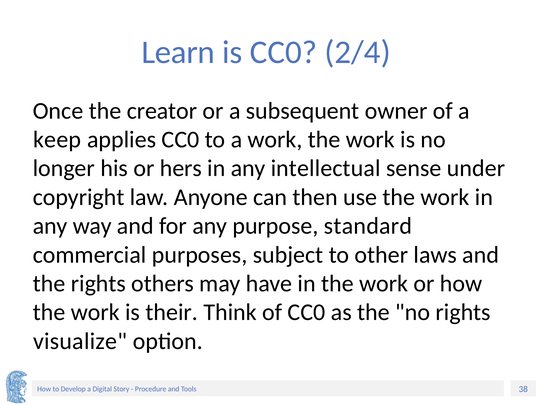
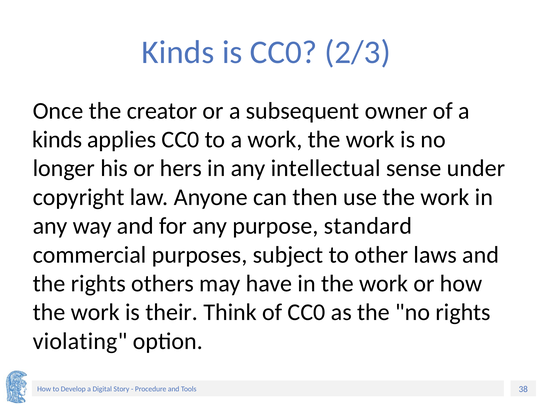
Learn at (178, 52): Learn -> Kinds
2/4: 2/4 -> 2/3
keep at (57, 140): keep -> kinds
visualize: visualize -> violating
